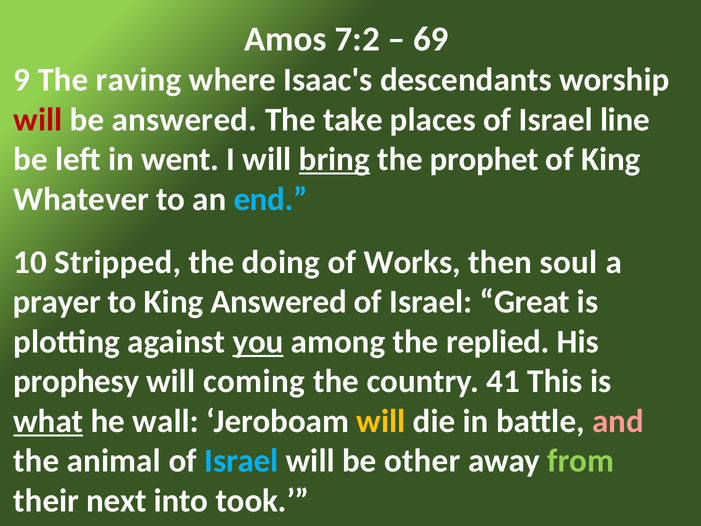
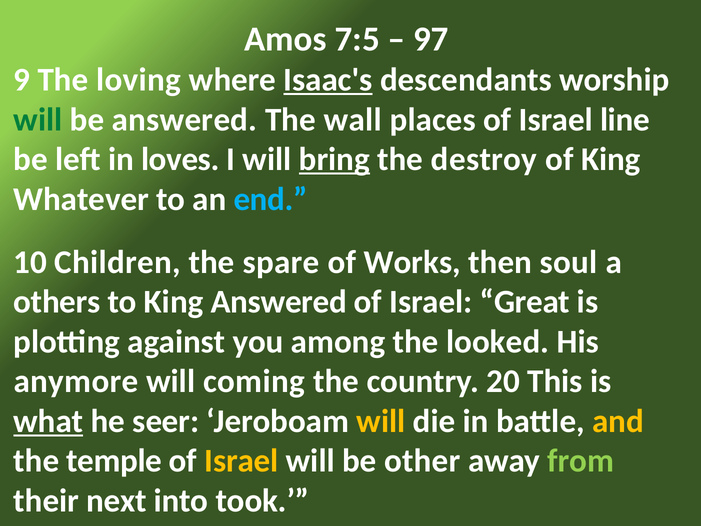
7:2: 7:2 -> 7:5
69: 69 -> 97
raving: raving -> loving
Isaac's underline: none -> present
will at (38, 120) colour: red -> green
take: take -> wall
went: went -> loves
prophet: prophet -> destroy
Stripped: Stripped -> Children
doing: doing -> spare
prayer: prayer -> others
you underline: present -> none
replied: replied -> looked
prophesy: prophesy -> anymore
41: 41 -> 20
wall: wall -> seer
and colour: pink -> yellow
animal: animal -> temple
Israel at (241, 461) colour: light blue -> yellow
